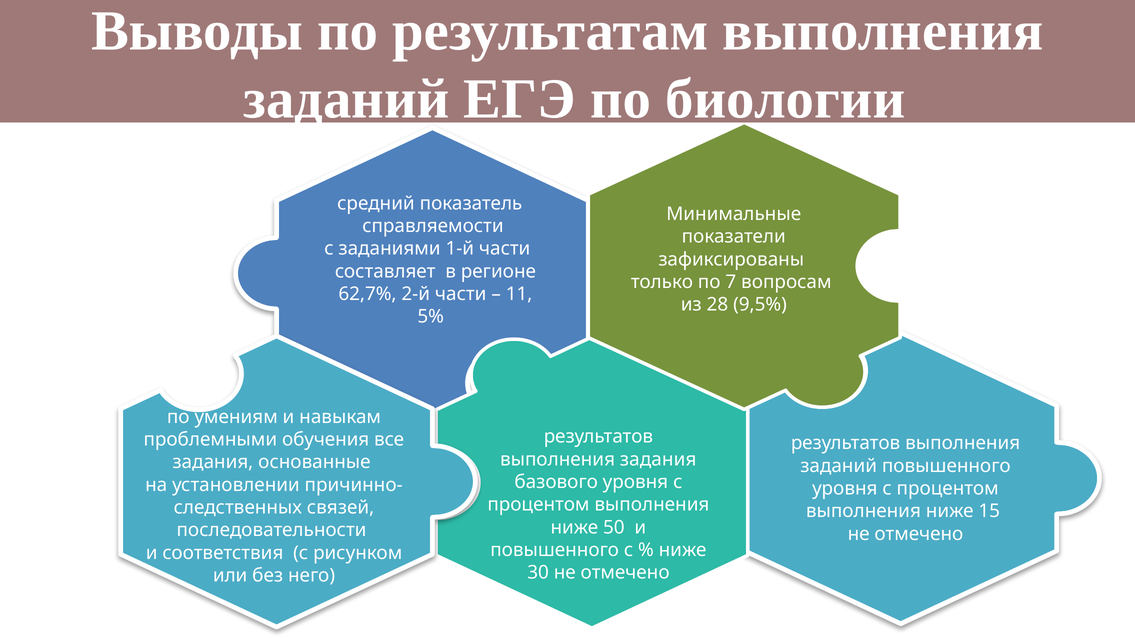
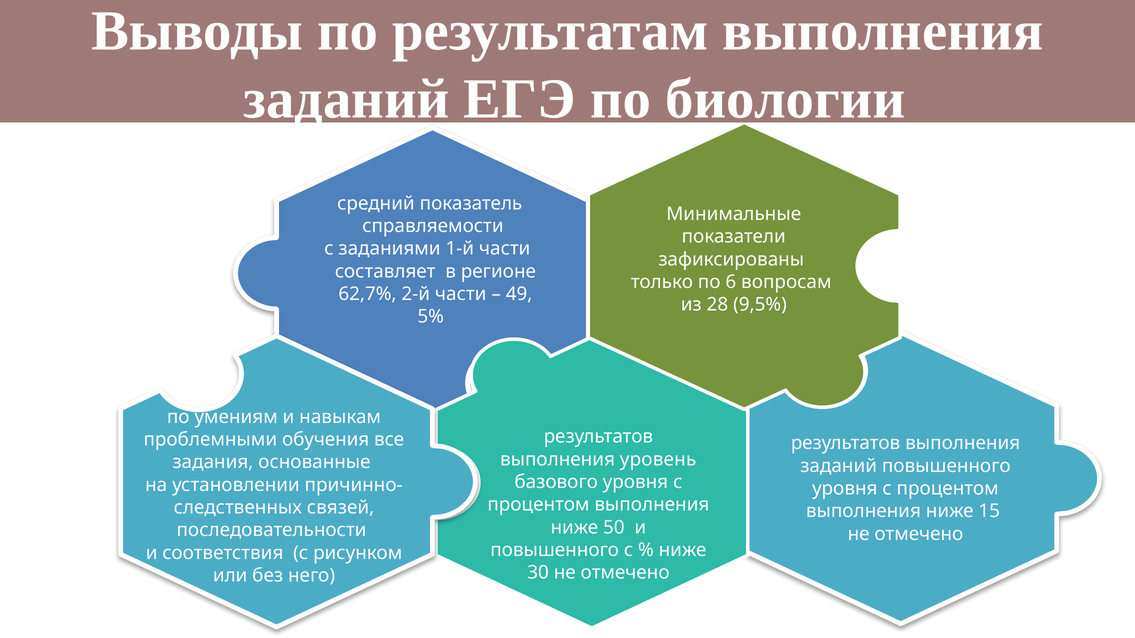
7: 7 -> 6
11: 11 -> 49
выполнения задания: задания -> уровень
